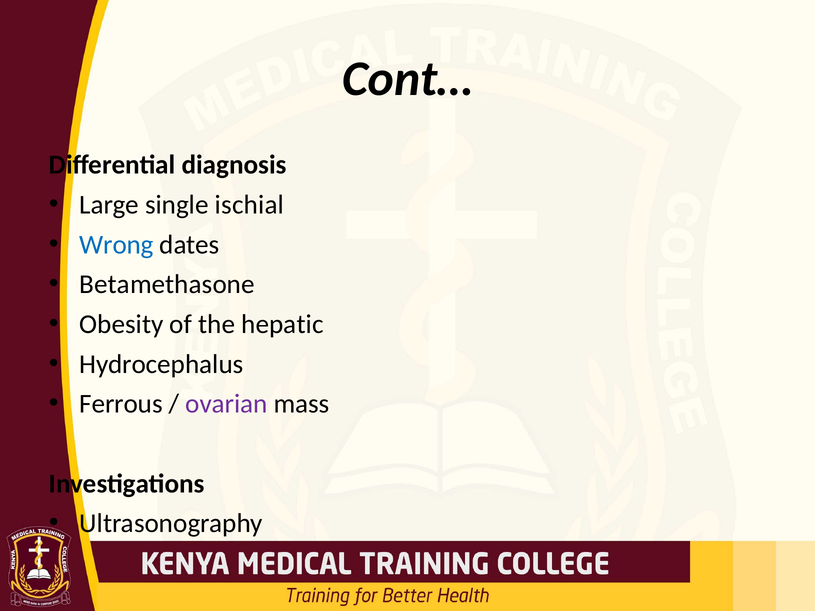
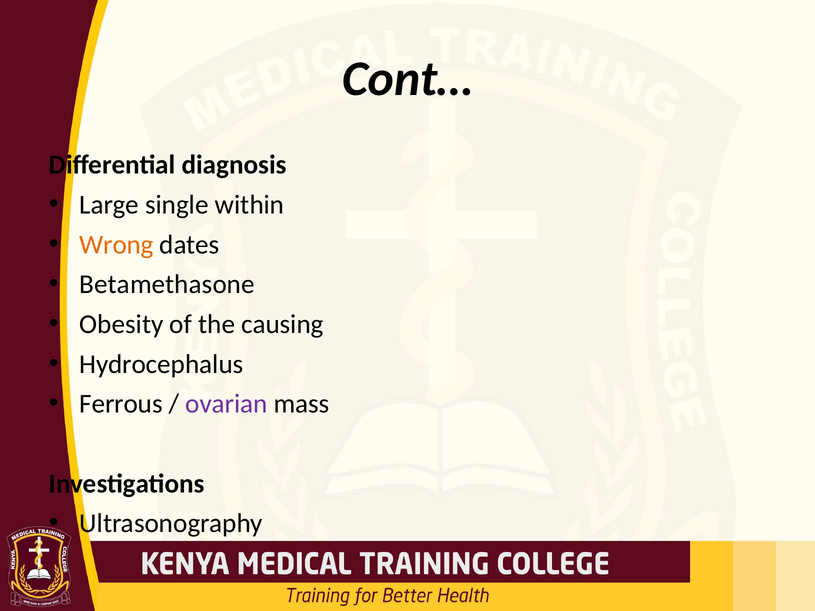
ischial: ischial -> within
Wrong colour: blue -> orange
hepatic: hepatic -> causing
